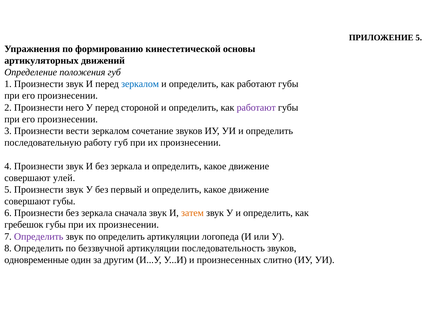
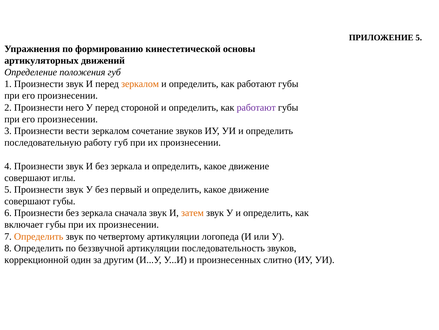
зеркалом at (140, 84) colour: blue -> orange
улей: улей -> иглы
гребешок: гребешок -> включает
Определить at (39, 236) colour: purple -> orange
по определить: определить -> четвертому
одновременные: одновременные -> коррекционной
